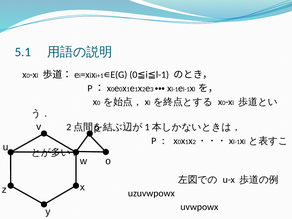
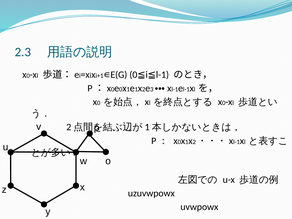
5.1: 5.1 -> 2.3
